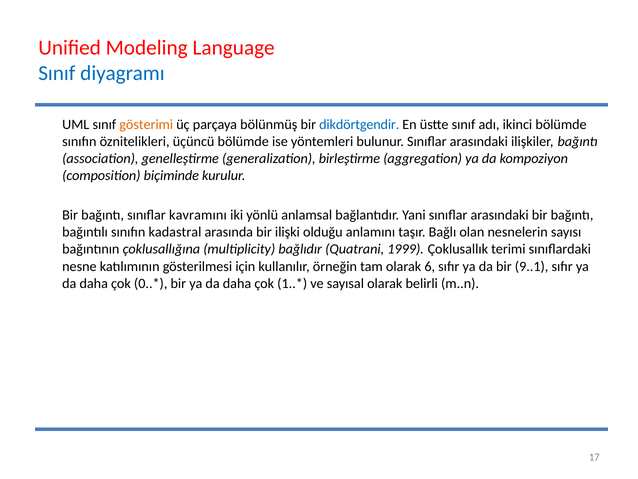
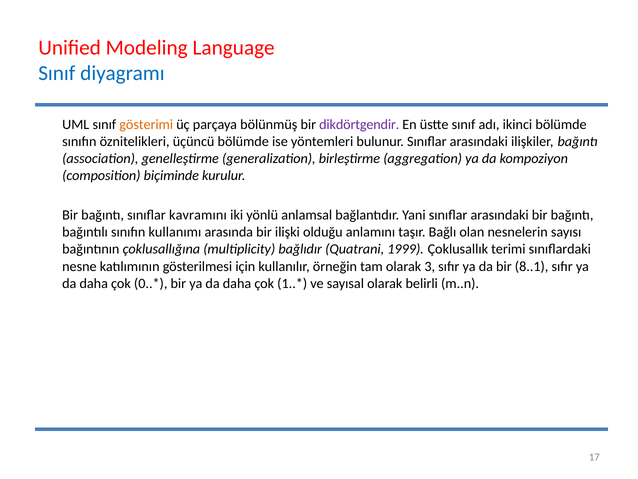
dikdörtgendir colour: blue -> purple
kadastral: kadastral -> kullanımı
6: 6 -> 3
9..1: 9..1 -> 8..1
